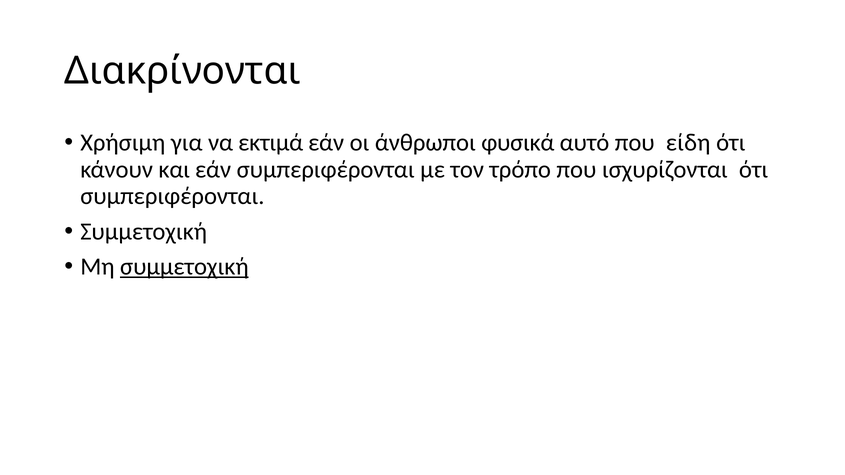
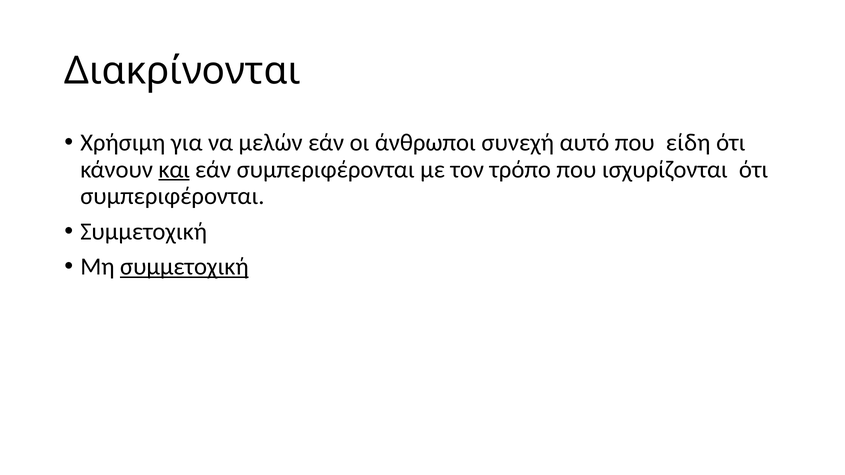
εκτιμά: εκτιμά -> μελών
φυσικά: φυσικά -> συνεχή
και underline: none -> present
